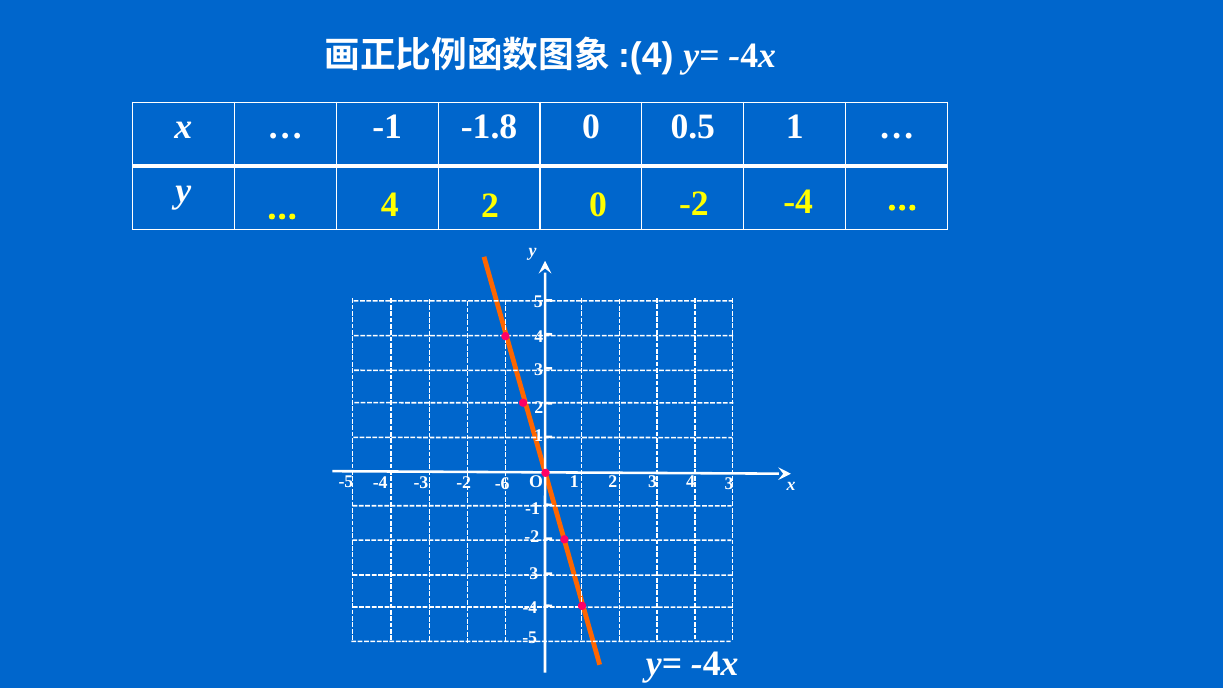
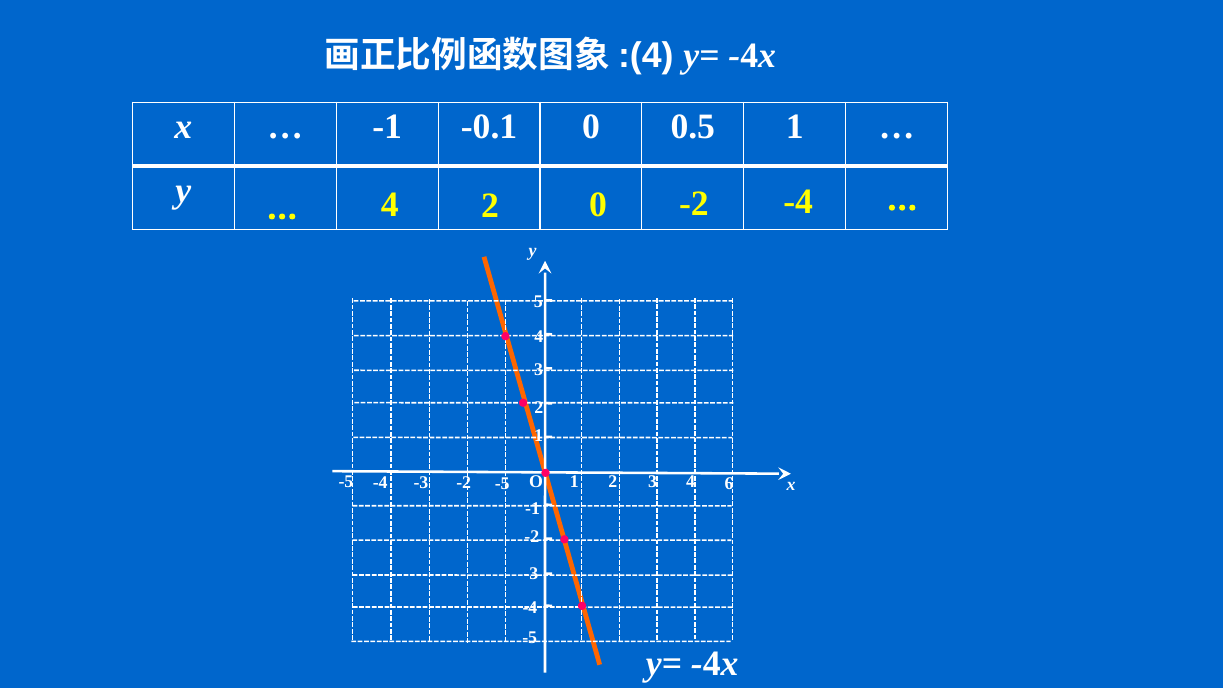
-1.8: -1.8 -> -0.1
O 3: 3 -> 6
-6 at (502, 484): -6 -> -5
